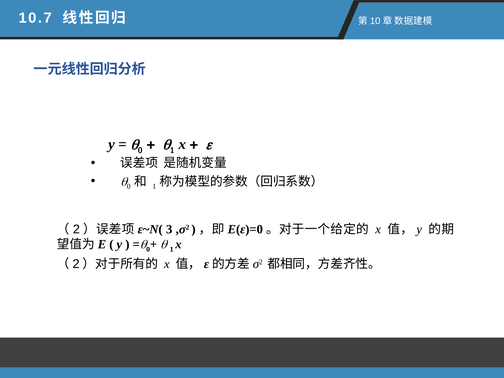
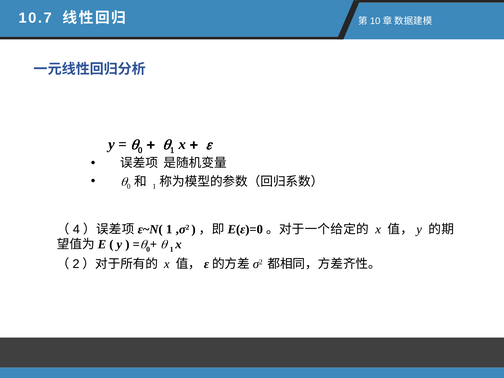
2: 2 -> 4
3 at (169, 229): 3 -> 1
